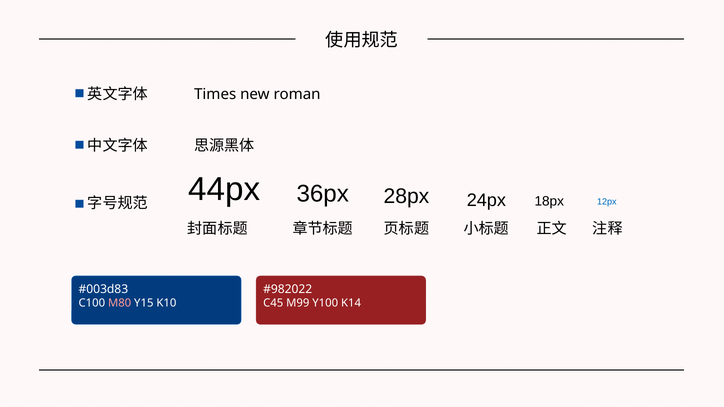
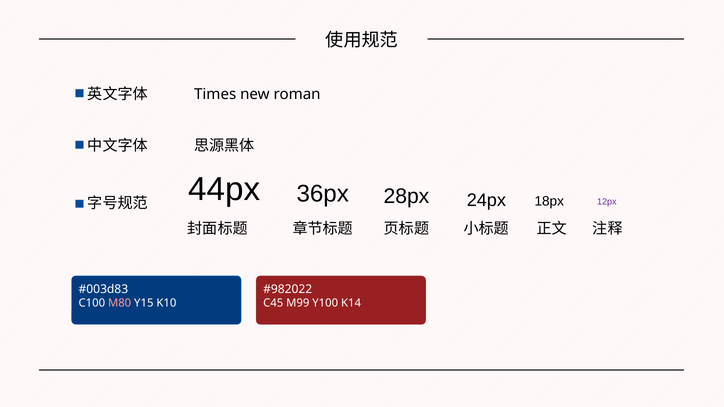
12px colour: blue -> purple
